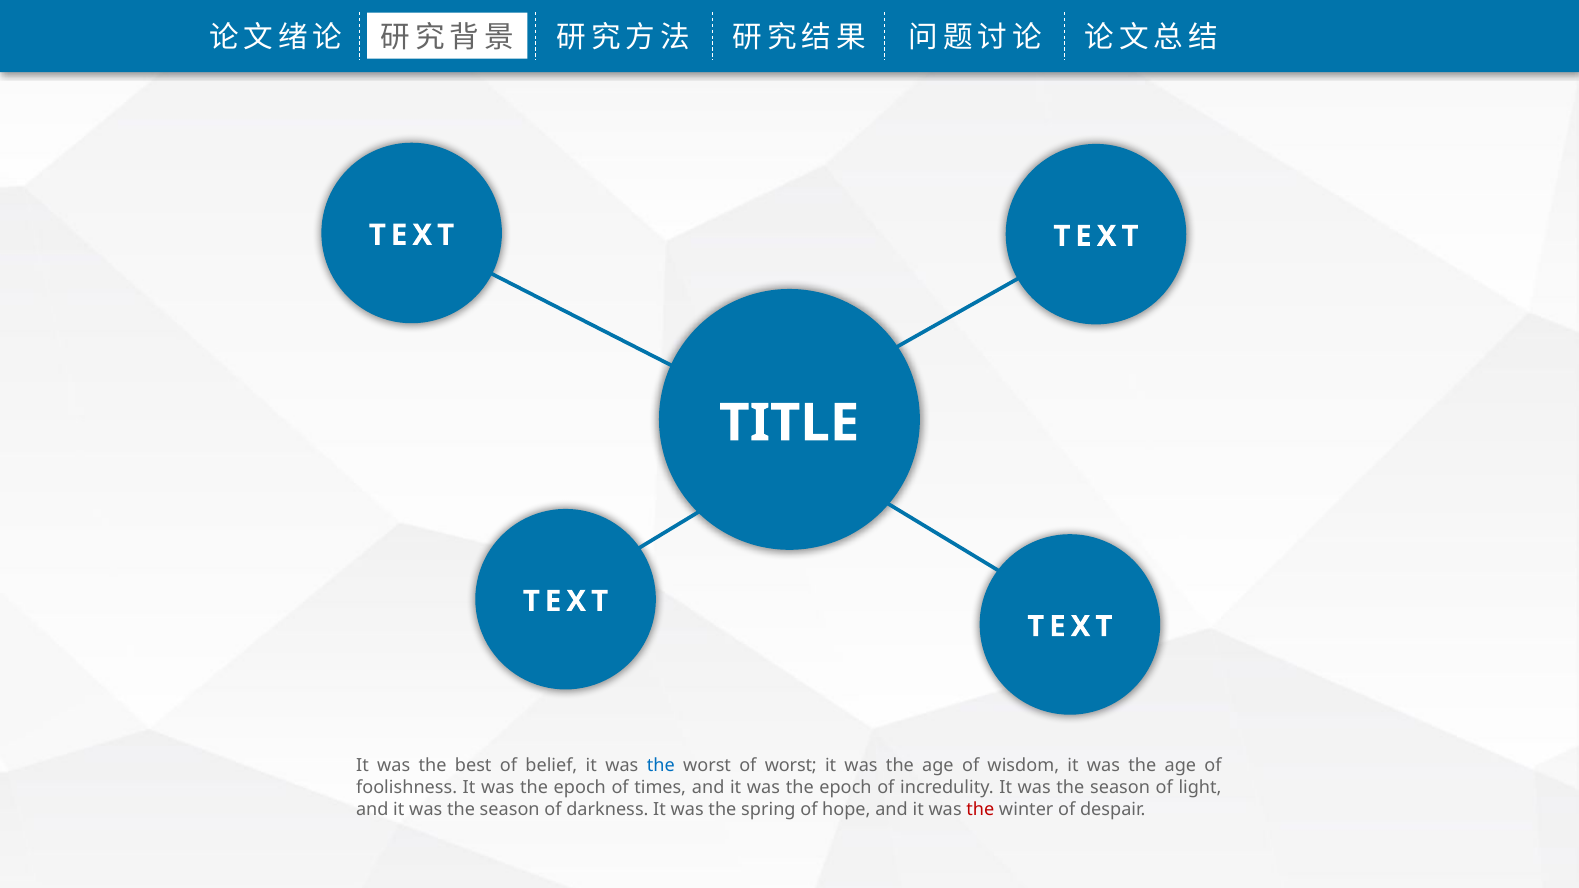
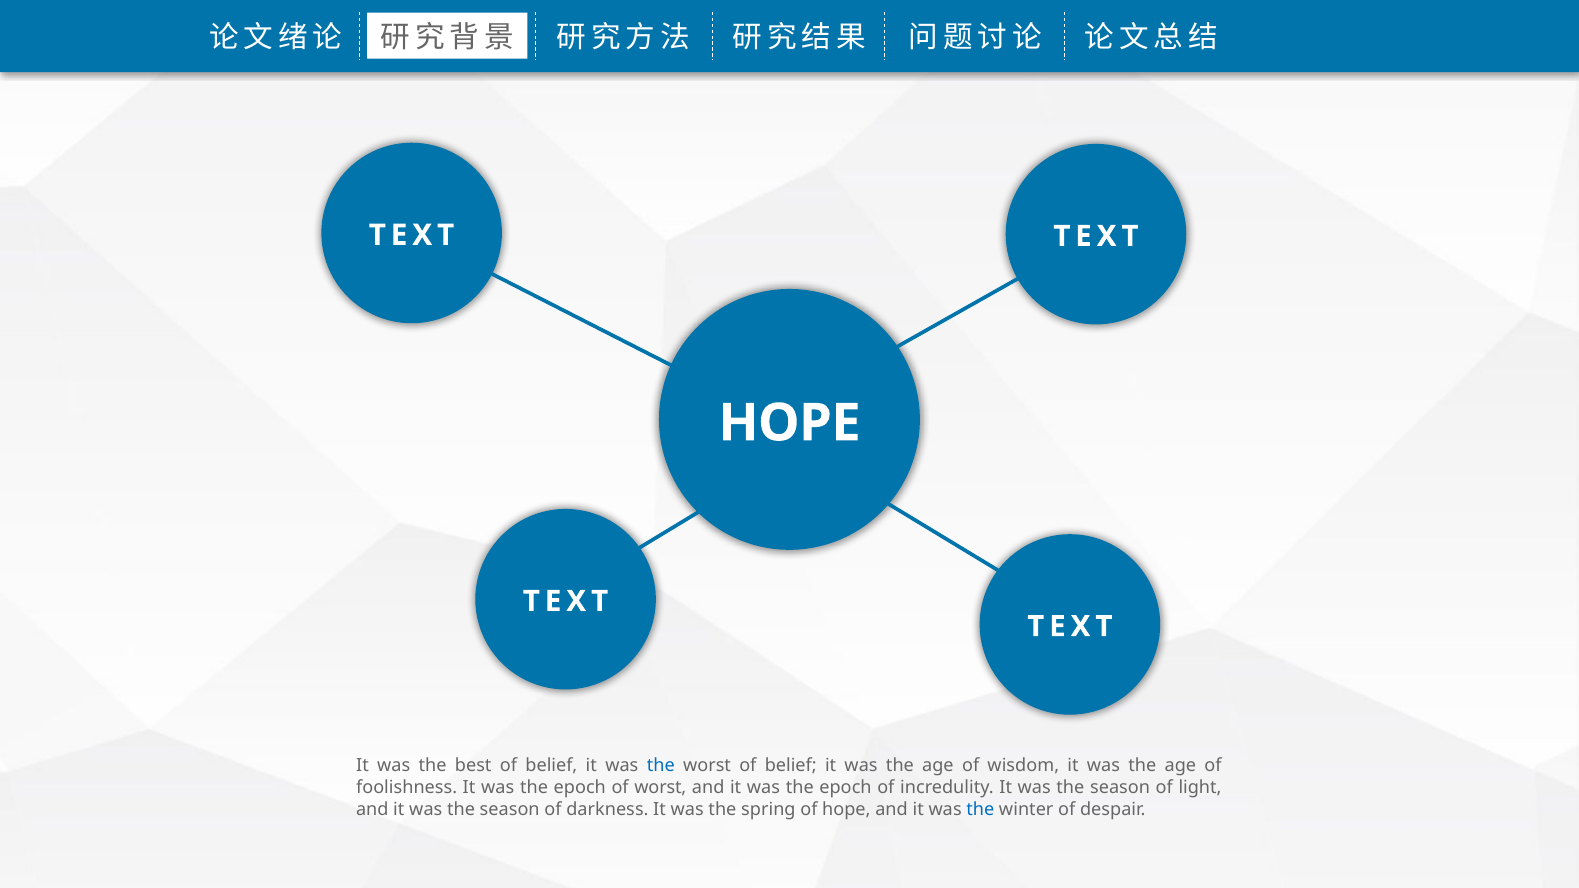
TITLE at (789, 423): TITLE -> HOPE
worst of worst: worst -> belief
of times: times -> worst
the at (980, 809) colour: red -> blue
